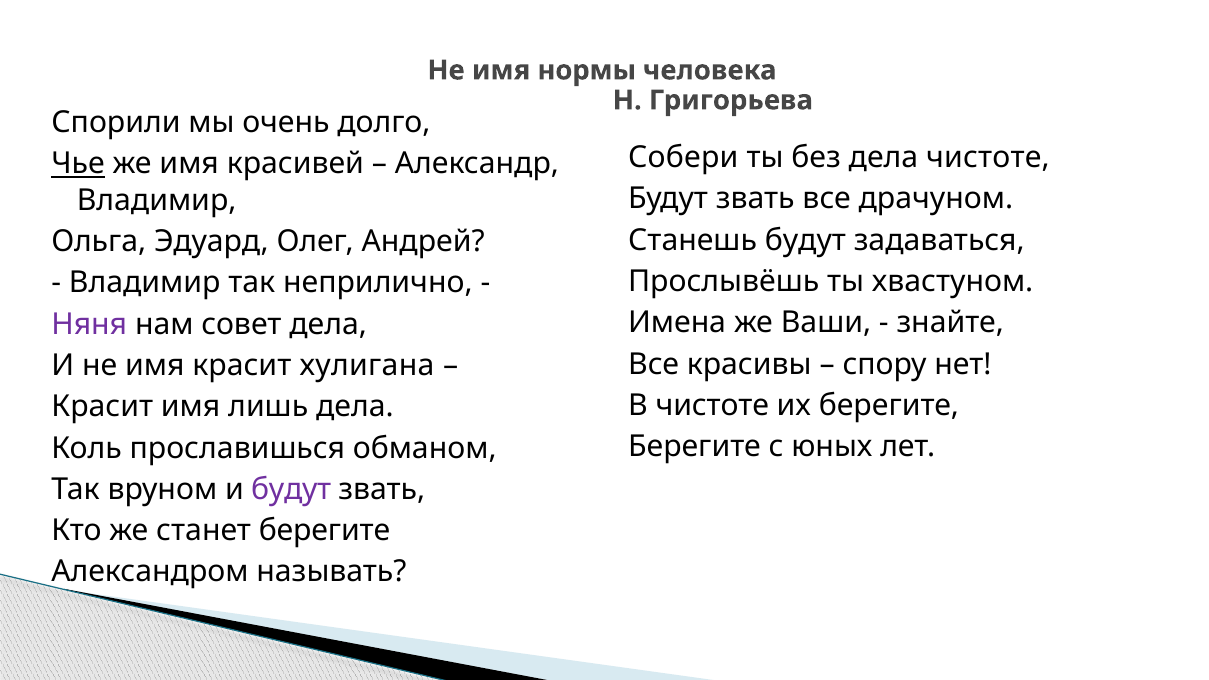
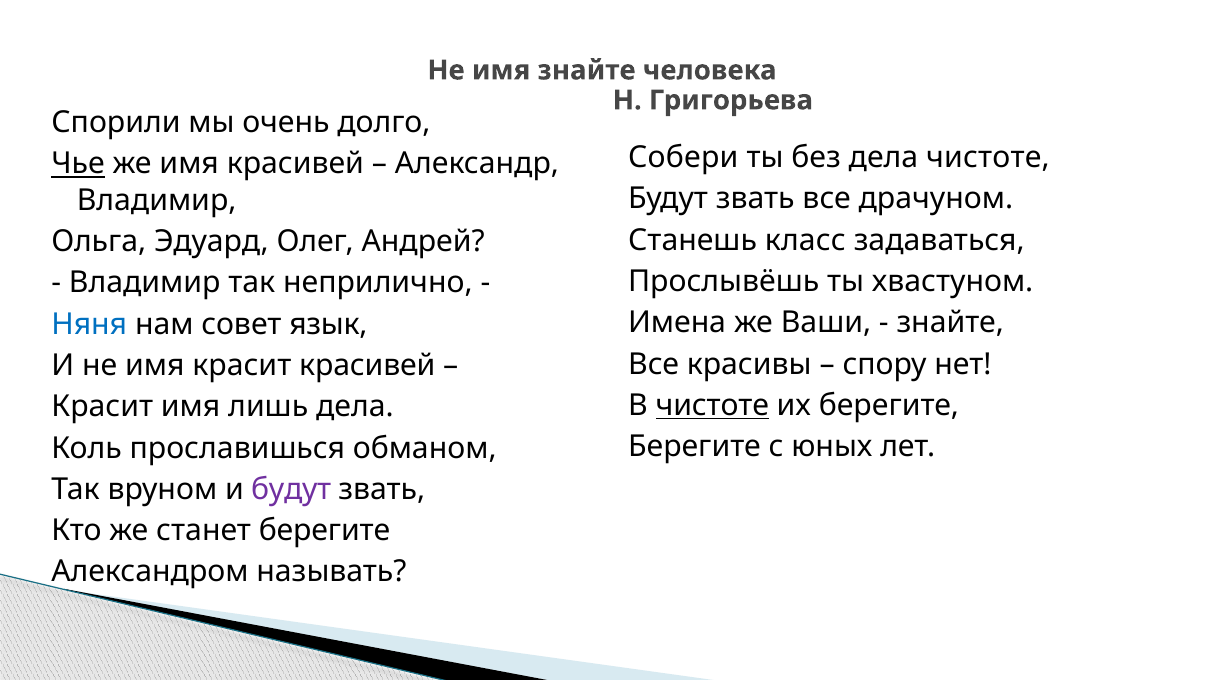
имя нормы: нормы -> знайте
Станешь будут: будут -> класс
Няня colour: purple -> blue
совет дела: дела -> язык
красит хулигана: хулигана -> красивей
чистоте at (712, 406) underline: none -> present
